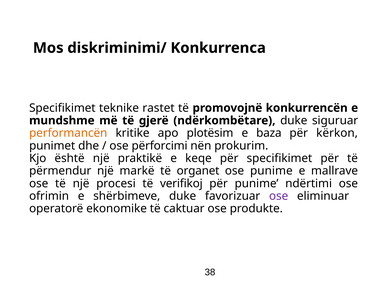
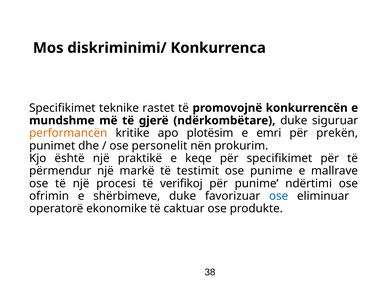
baza: baza -> emri
kërkon: kërkon -> prekën
përforcimi: përforcimi -> personelit
organet: organet -> testimit
ose at (279, 196) colour: purple -> blue
